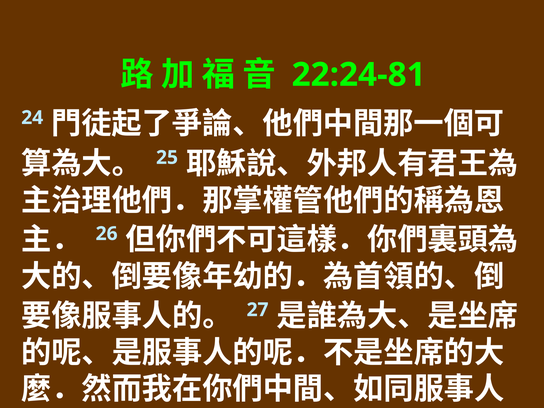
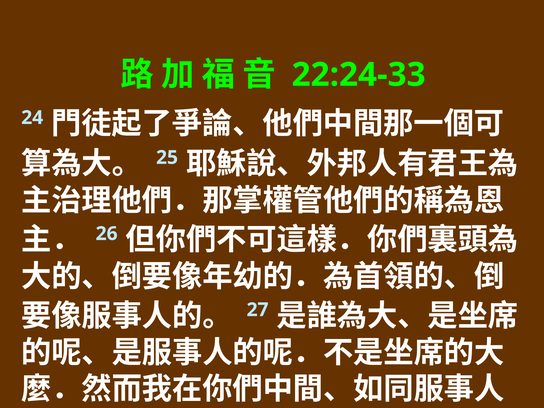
22:24-81: 22:24-81 -> 22:24-33
